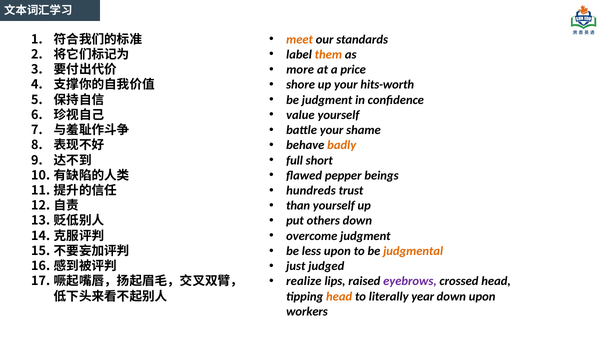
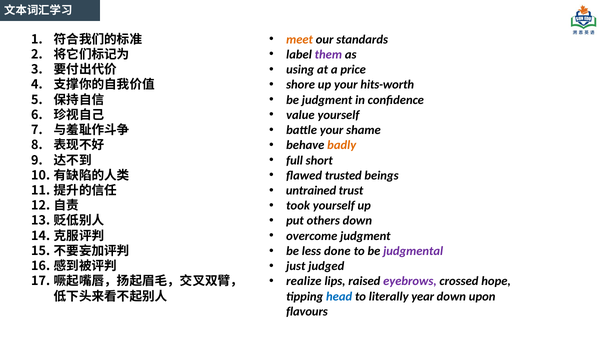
them colour: orange -> purple
more: more -> using
pepper: pepper -> trusted
hundreds: hundreds -> untrained
than: than -> took
less upon: upon -> done
judgmental colour: orange -> purple
crossed head: head -> hope
head at (339, 296) colour: orange -> blue
workers: workers -> flavours
